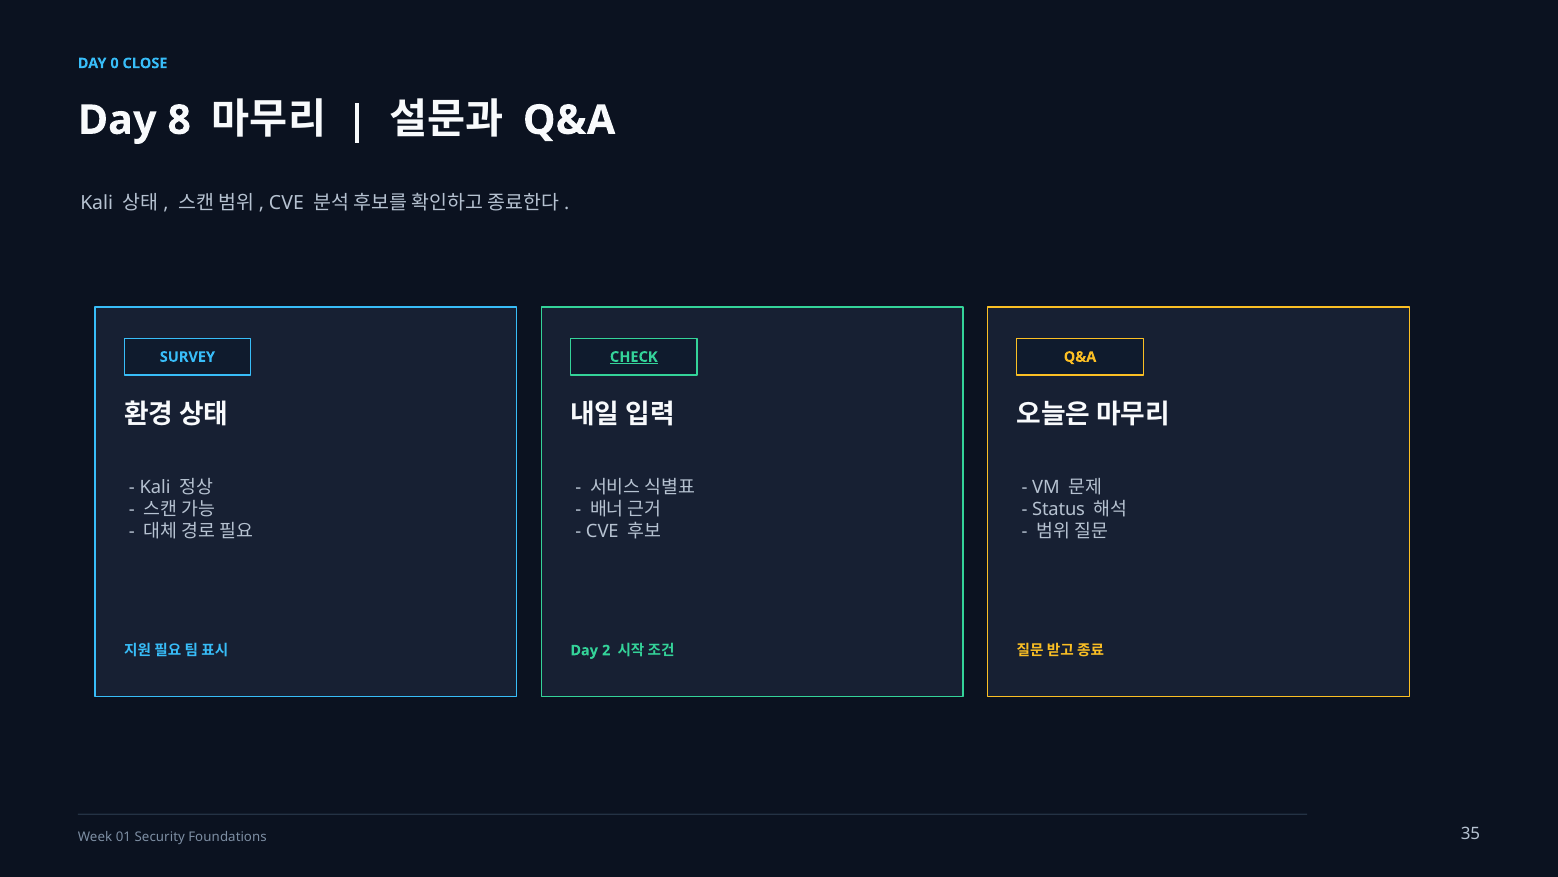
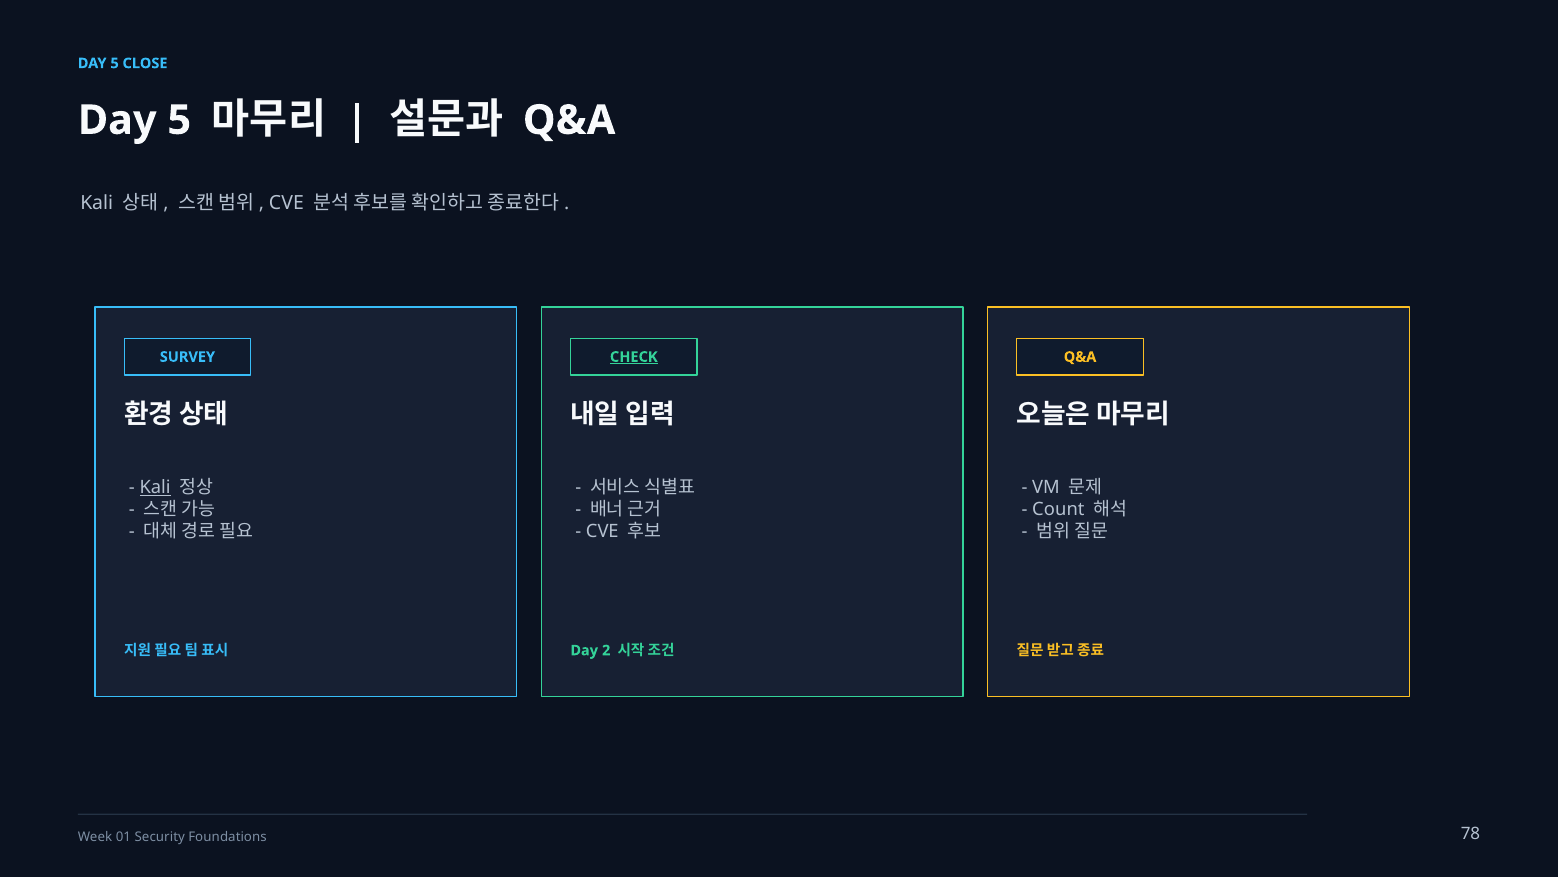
0 at (115, 63): 0 -> 5
8 at (179, 120): 8 -> 5
Kali at (155, 487) underline: none -> present
Status: Status -> Count
35: 35 -> 78
